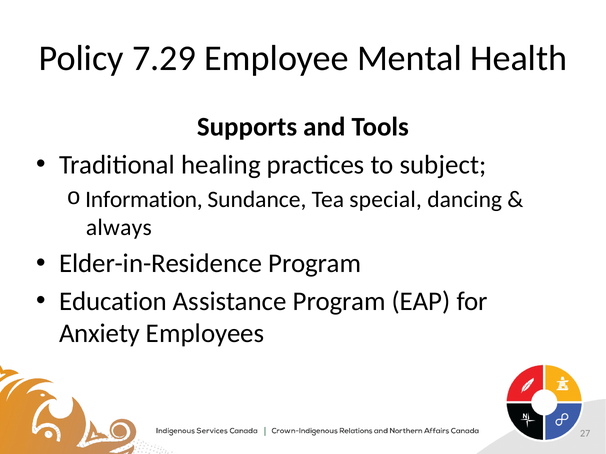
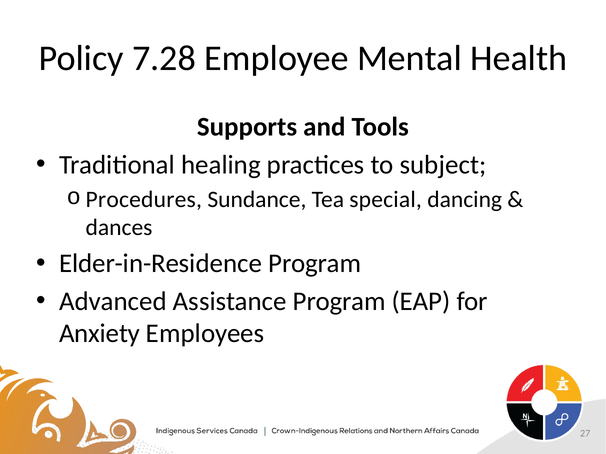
7.29: 7.29 -> 7.28
Information: Information -> Procedures
always: always -> dances
Education: Education -> Advanced
